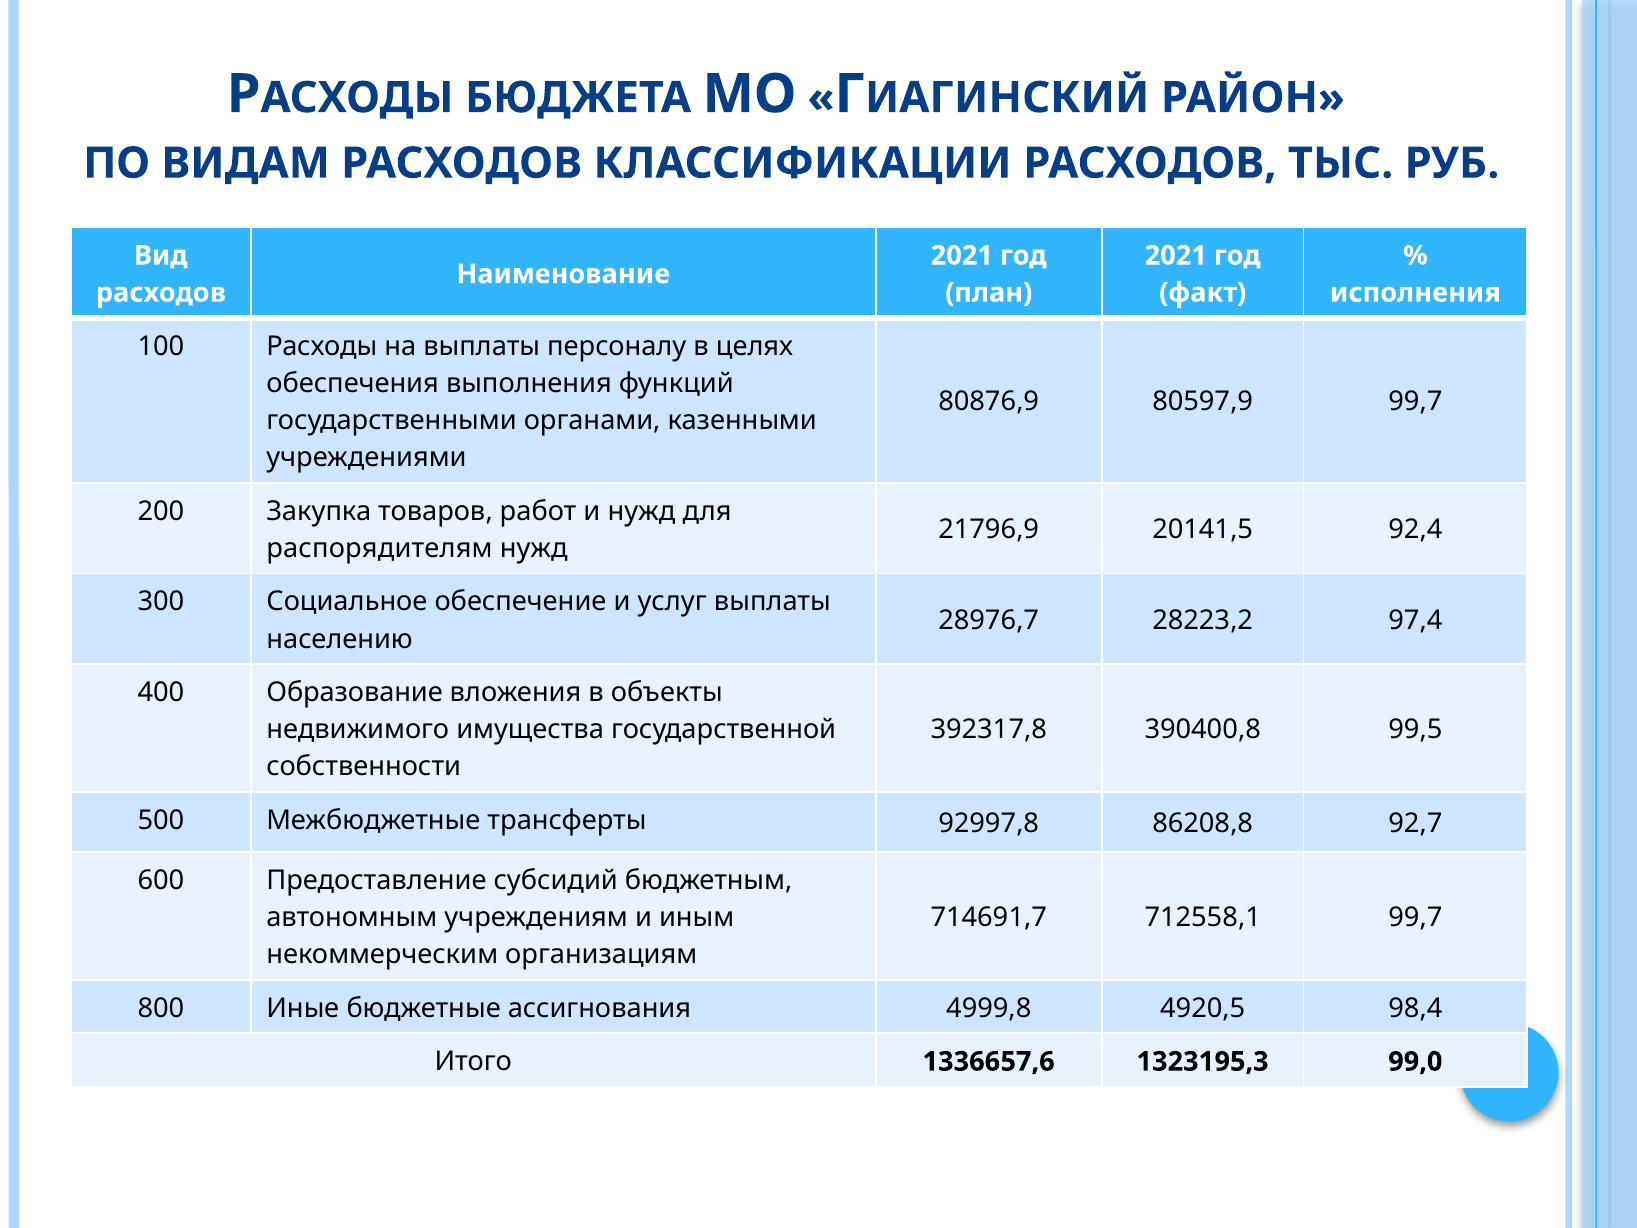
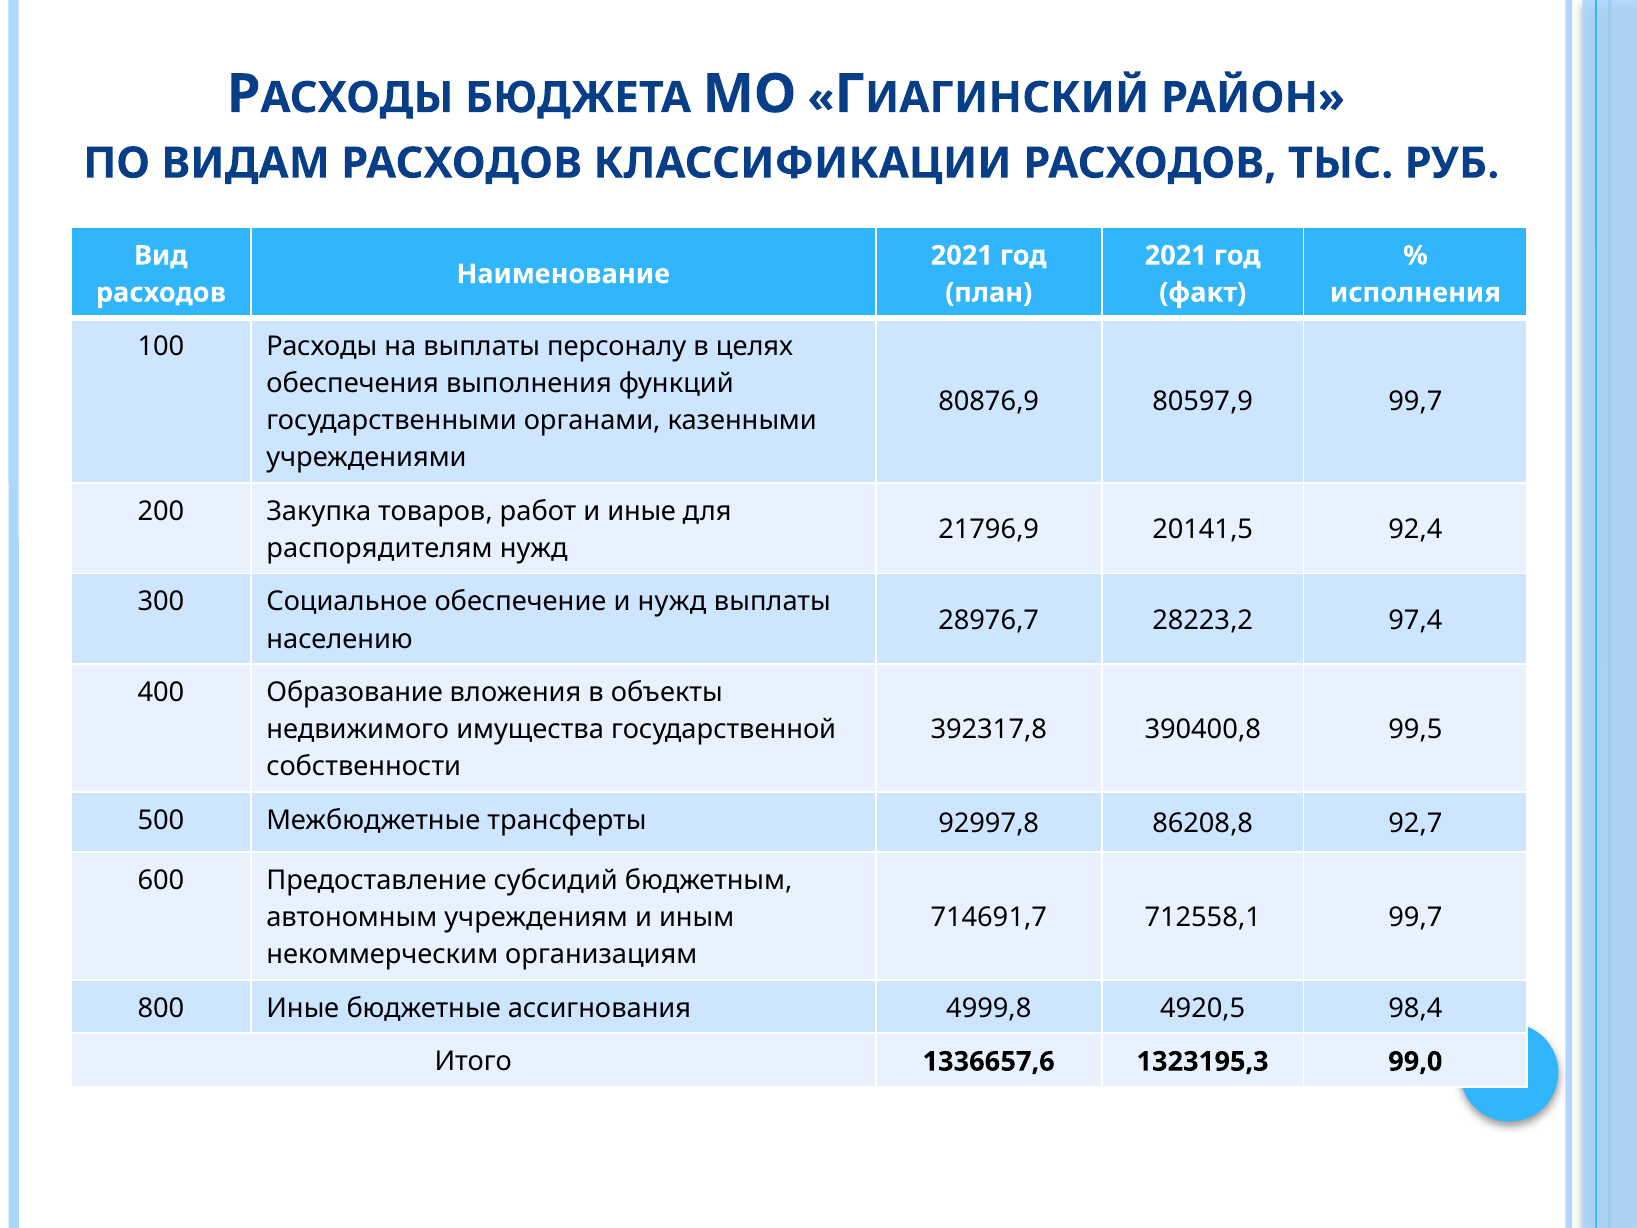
и нужд: нужд -> иные
и услуг: услуг -> нужд
